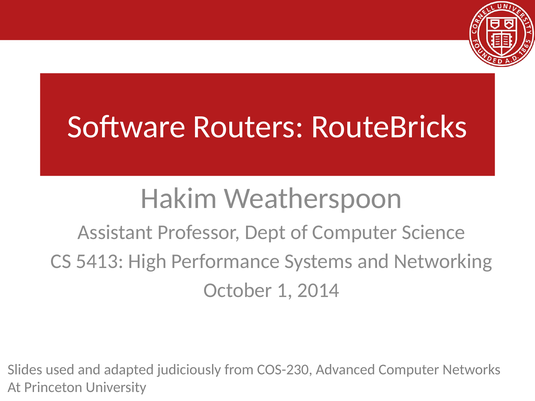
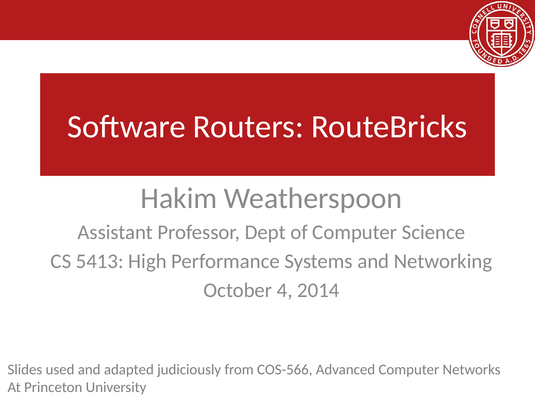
1: 1 -> 4
COS-230: COS-230 -> COS-566
